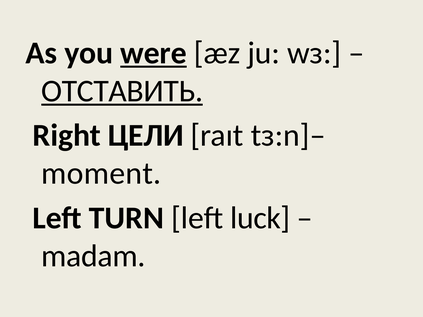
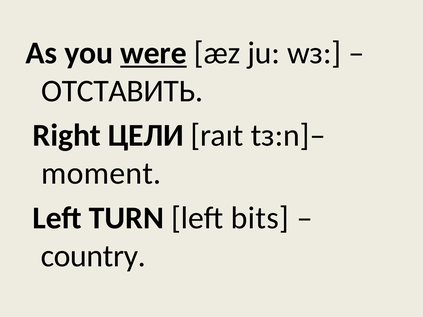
ОТСТАВИТЬ underline: present -> none
luck: luck -> bits
madam: madam -> country
